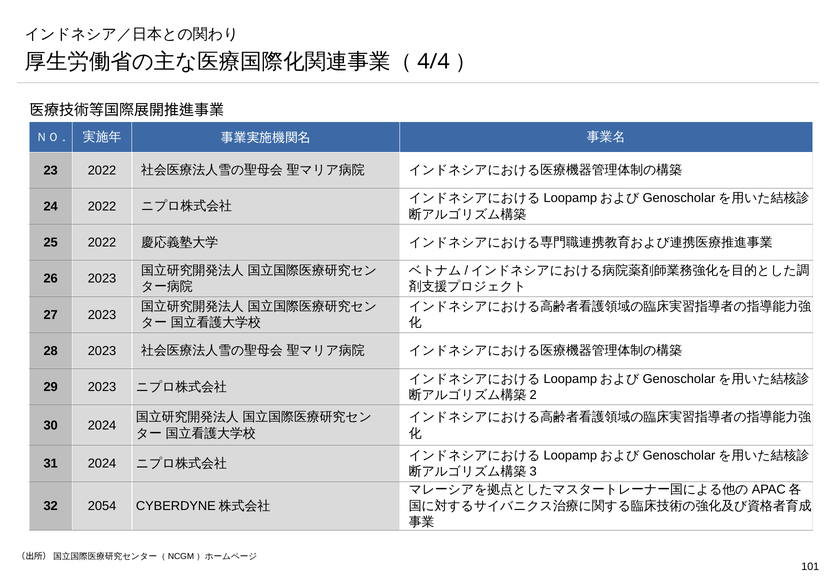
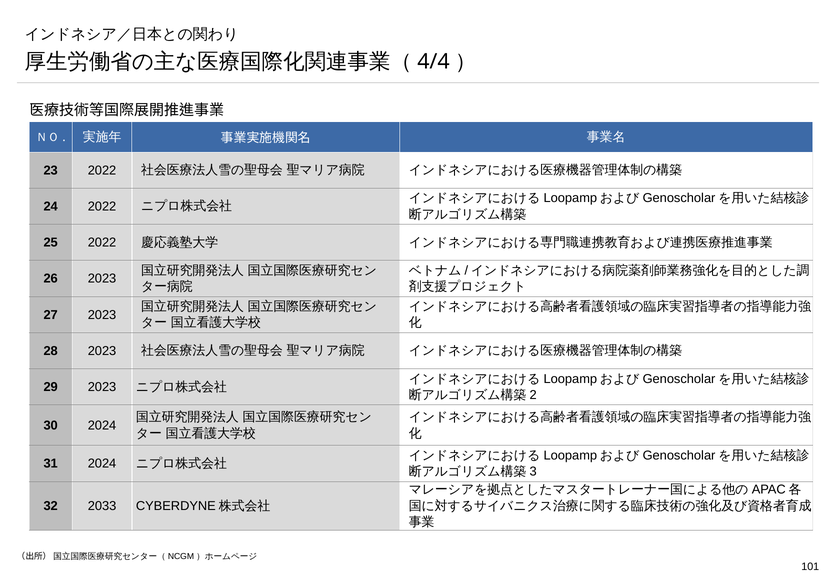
2054: 2054 -> 2033
